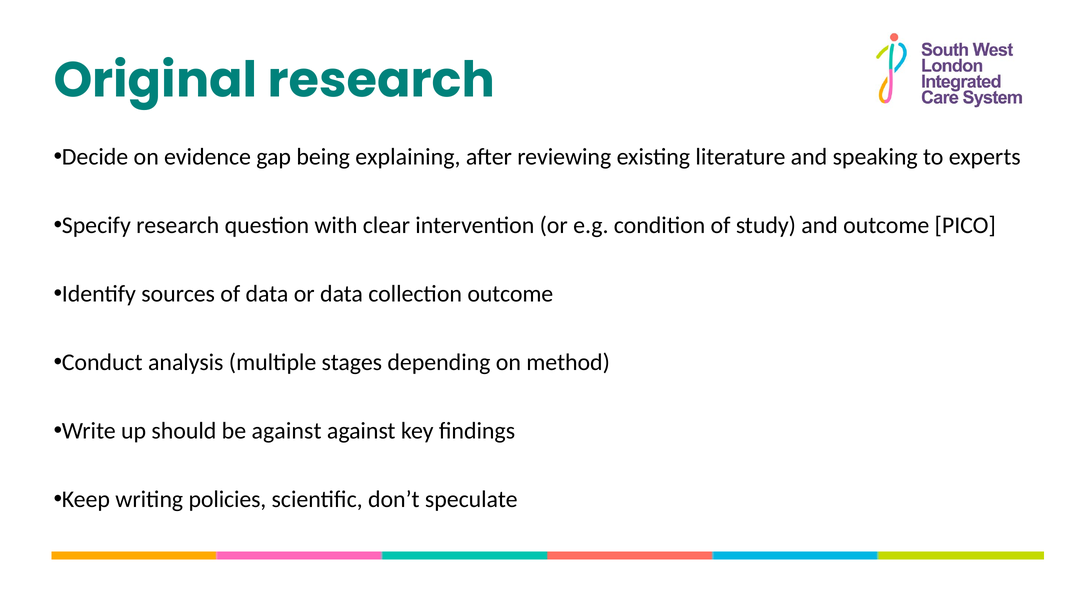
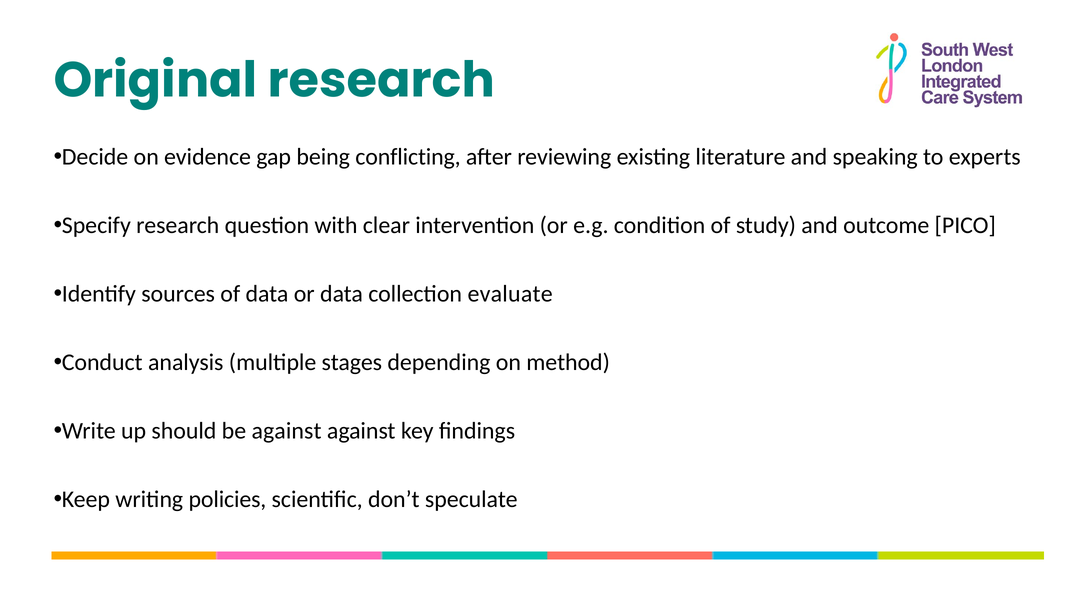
explaining: explaining -> conflicting
collection outcome: outcome -> evaluate
